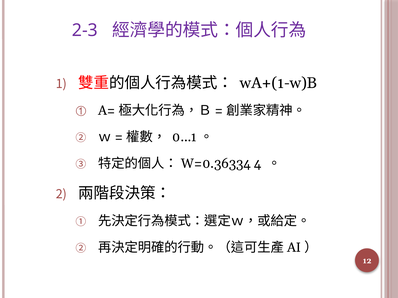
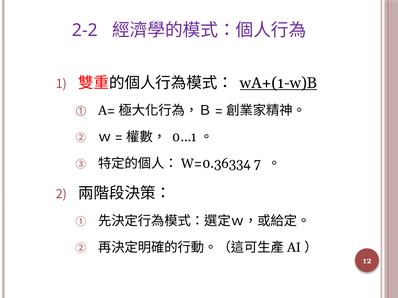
2-3: 2-3 -> 2-2
wA+(1-w)B underline: none -> present
4: 4 -> 7
